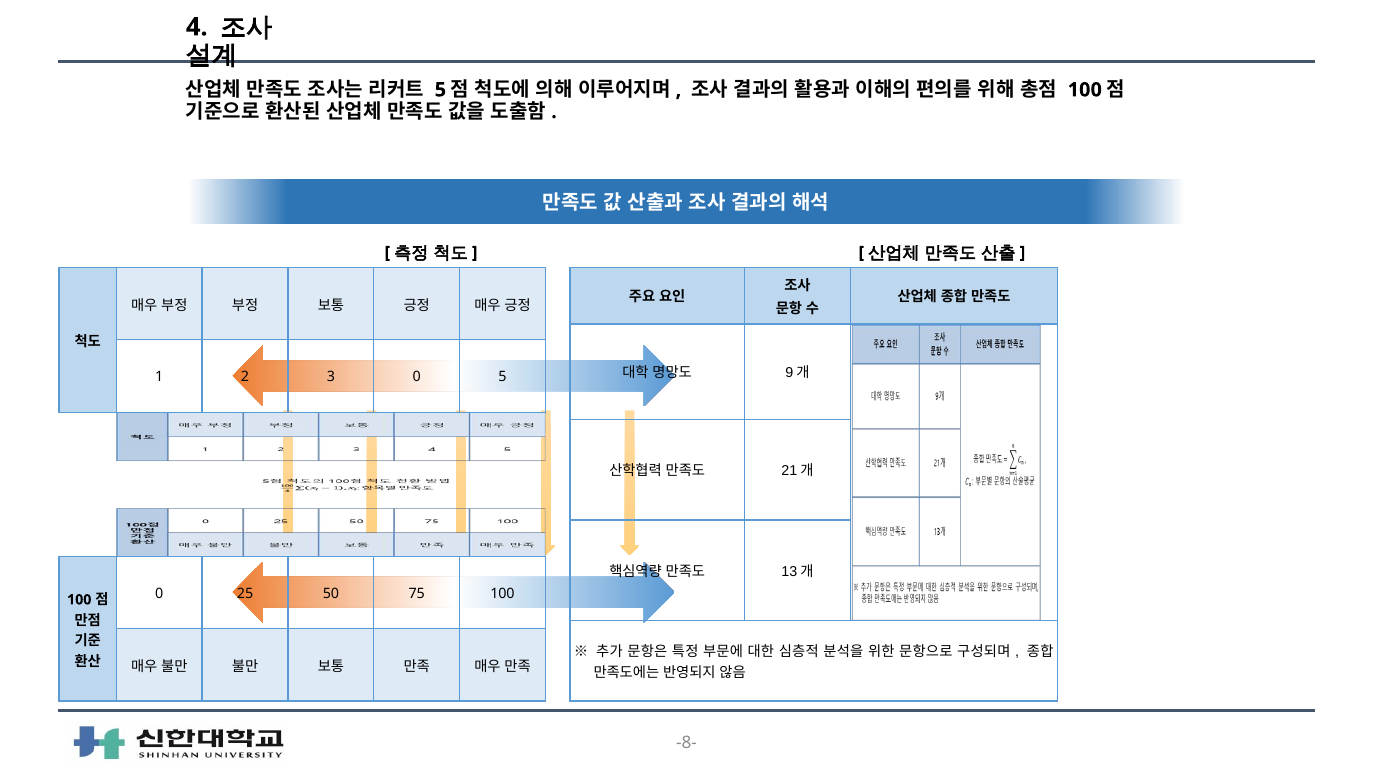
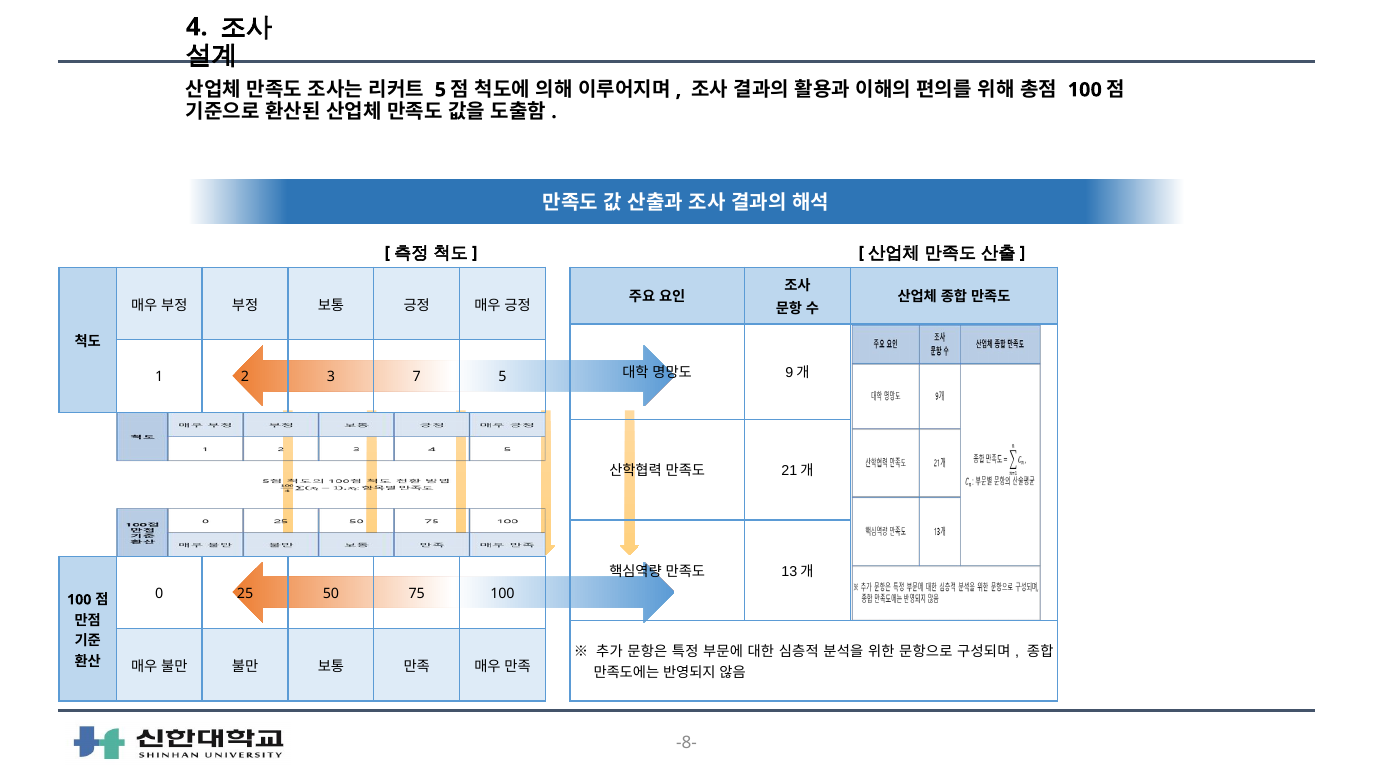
0 at (417, 377): 0 -> 7
